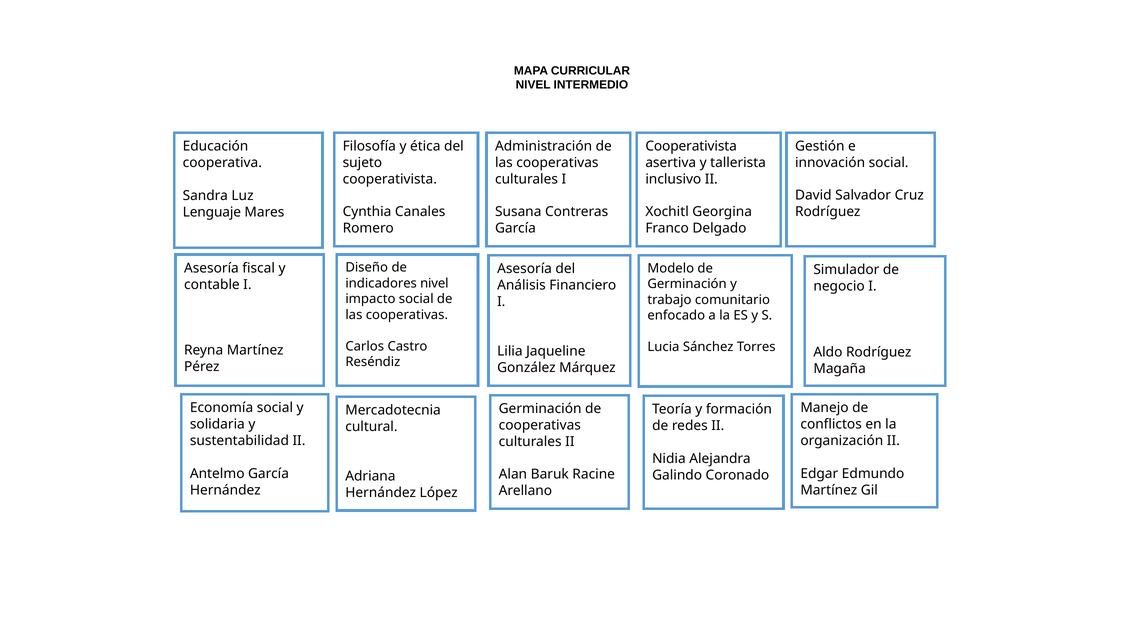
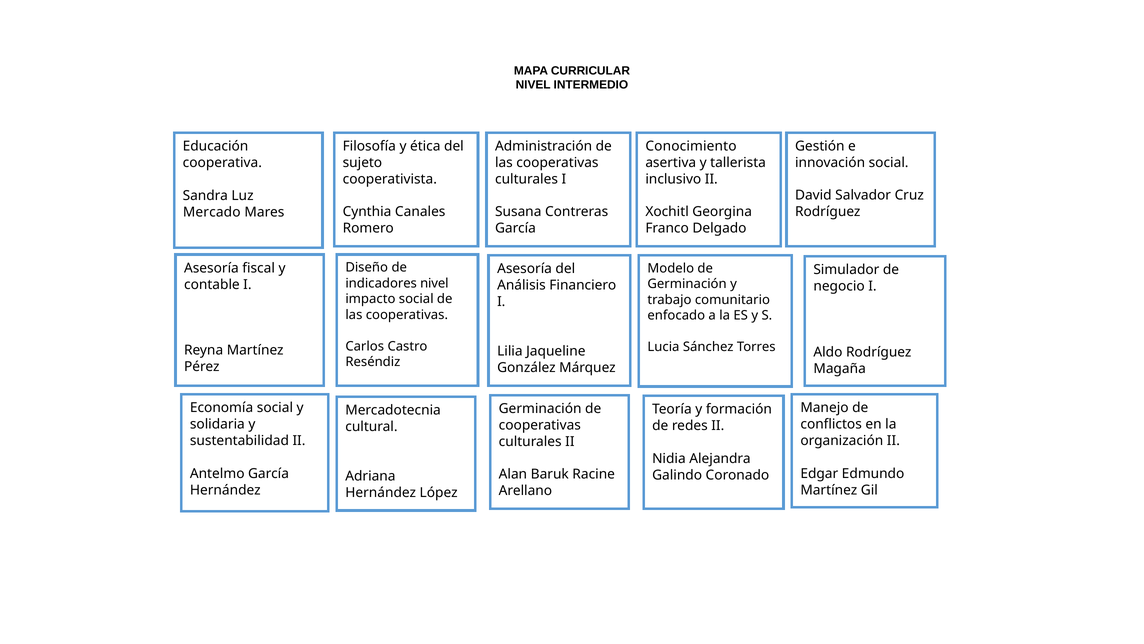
Cooperativista at (691, 146): Cooperativista -> Conocimiento
Lenguaje: Lenguaje -> Mercado
